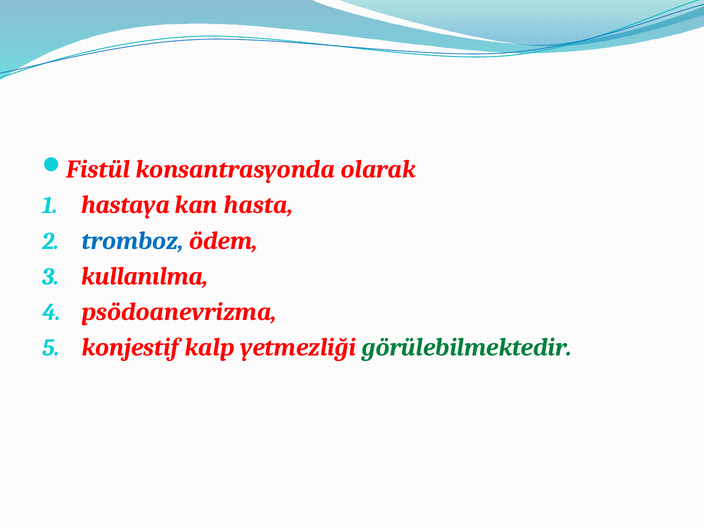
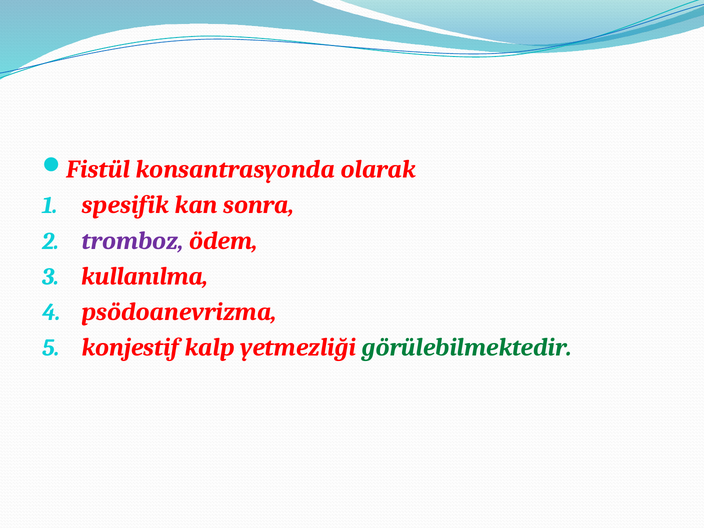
hastaya: hastaya -> spesifik
hasta: hasta -> sonra
tromboz colour: blue -> purple
